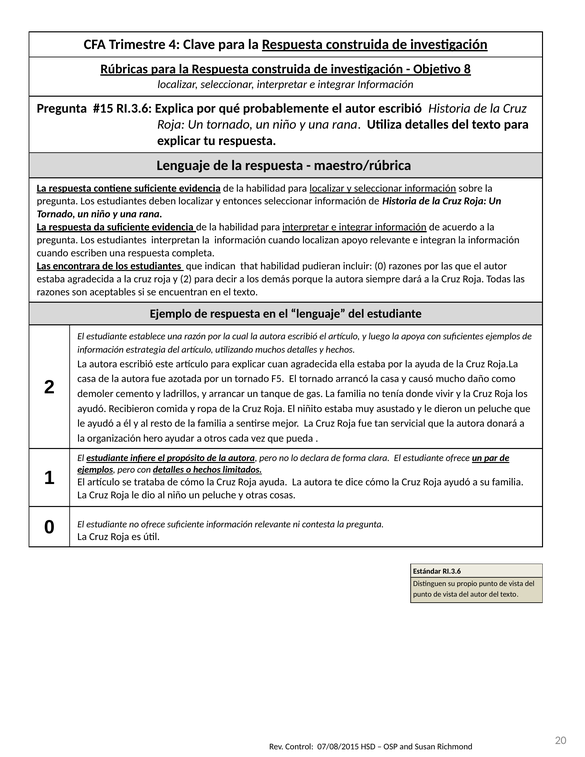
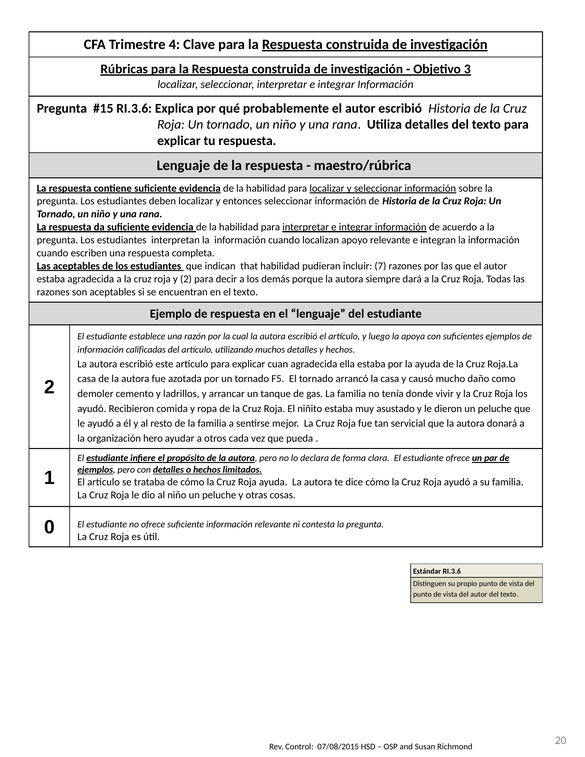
8: 8 -> 3
Las encontrara: encontrara -> aceptables
incluir 0: 0 -> 7
estrategia: estrategia -> calificadas
